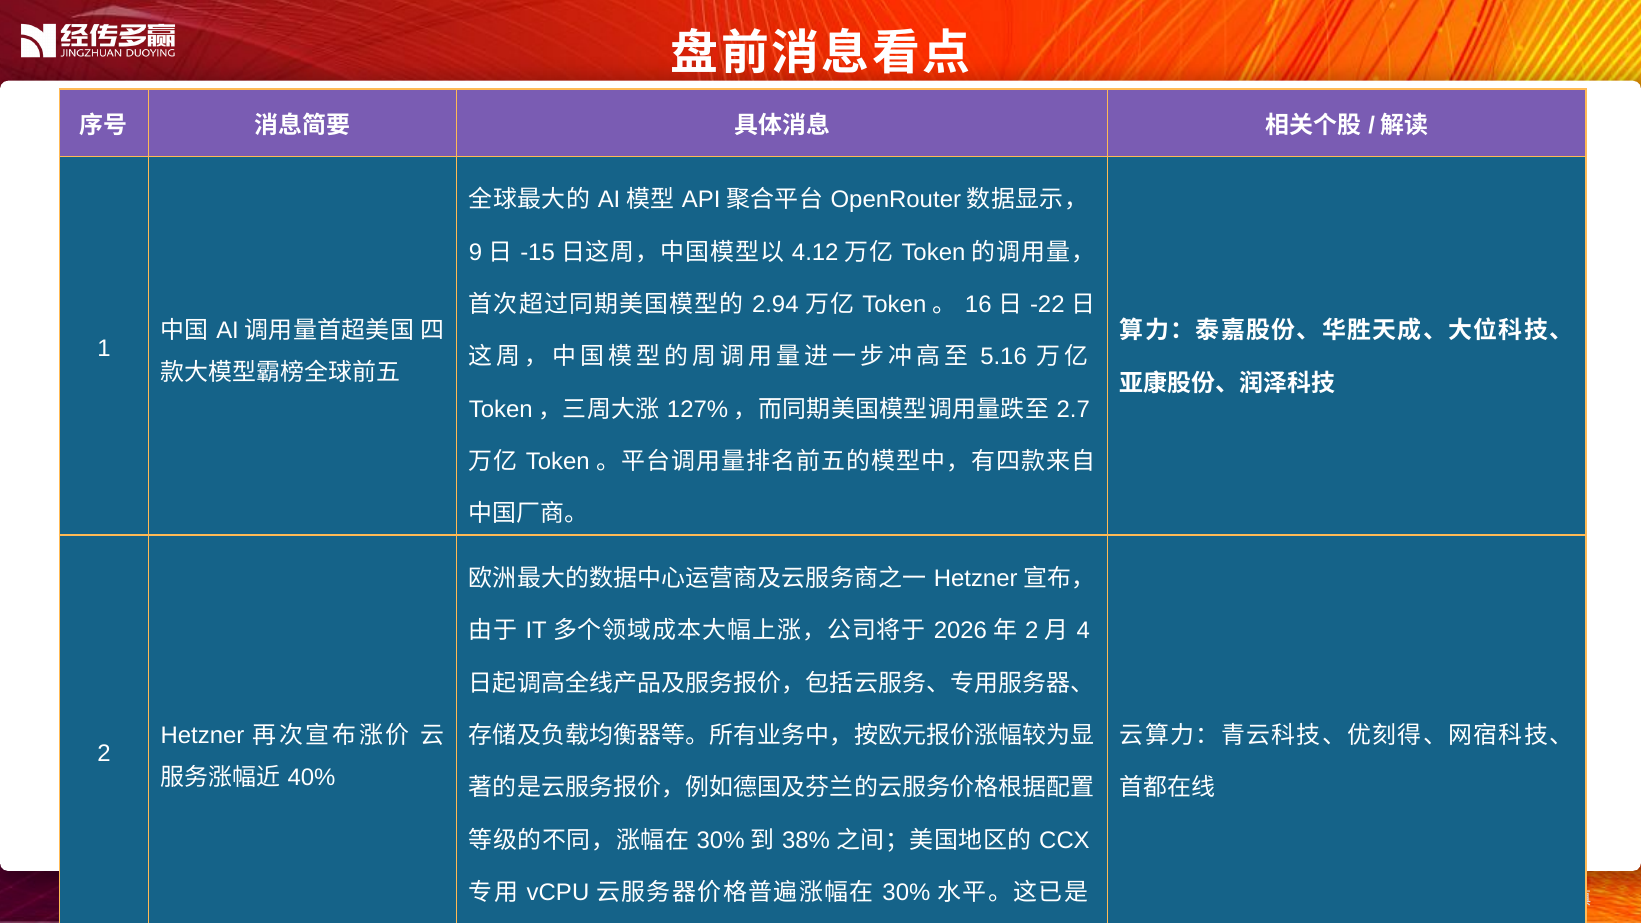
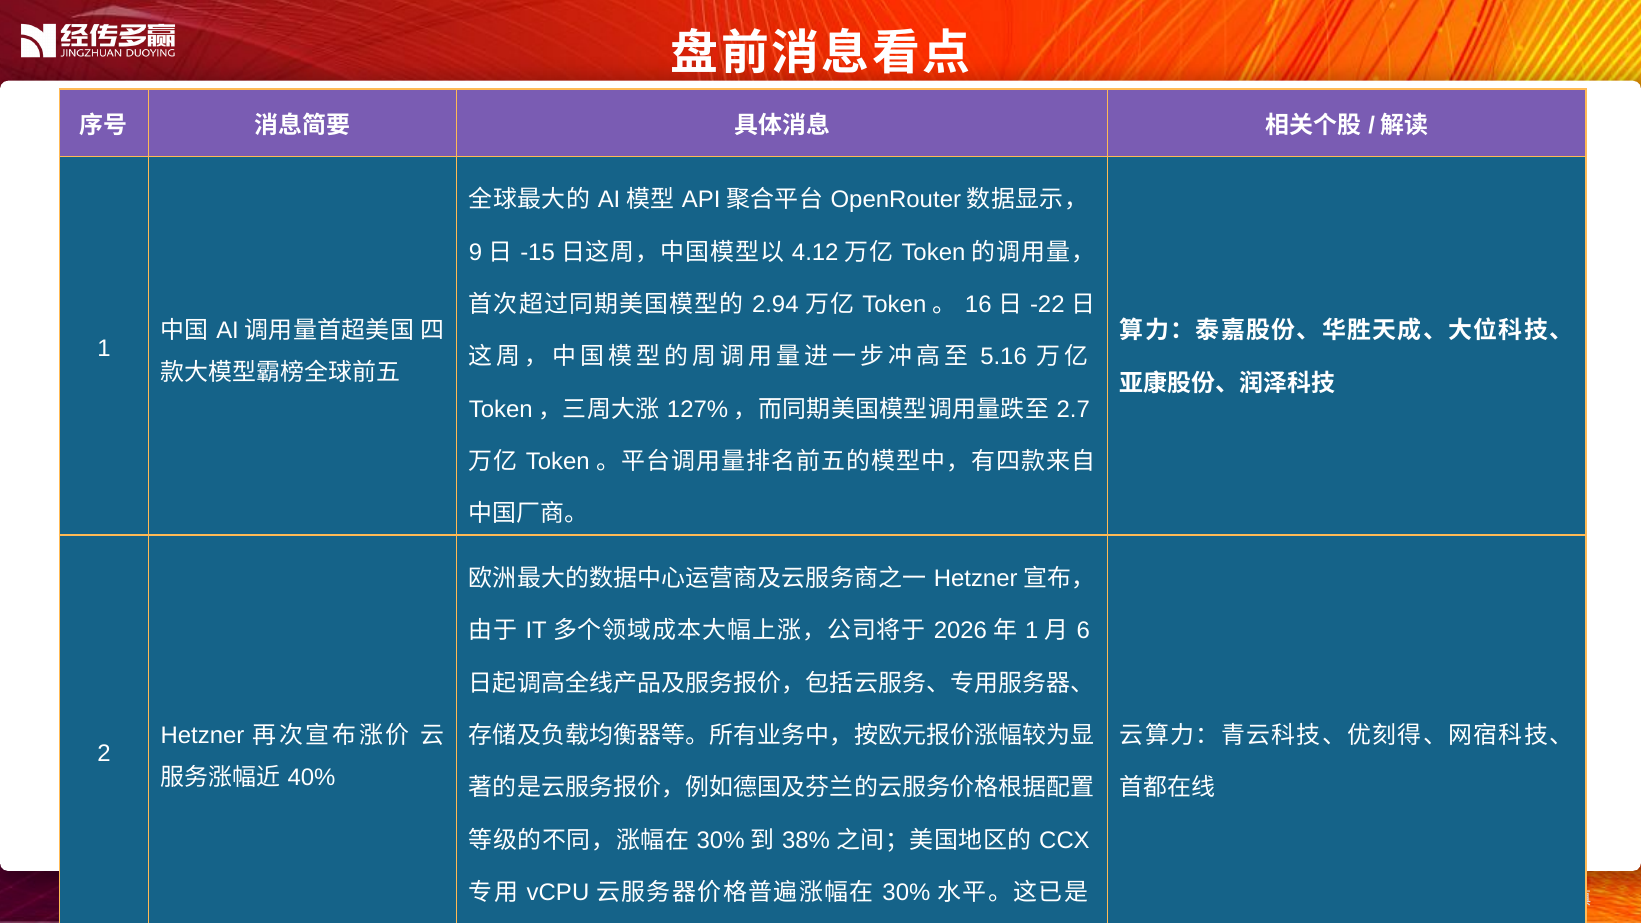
2 at (1032, 631): 2 -> 1
4 at (1083, 631): 4 -> 6
